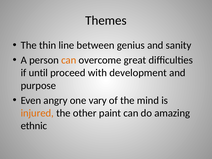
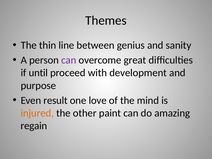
can at (69, 60) colour: orange -> purple
angry: angry -> result
vary: vary -> love
ethnic: ethnic -> regain
